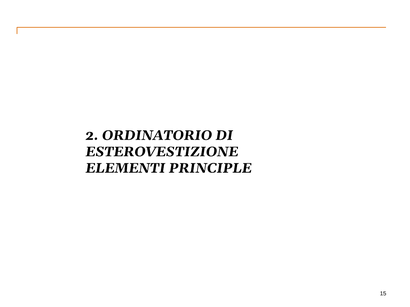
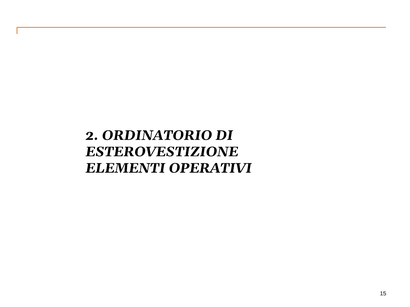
PRINCIPLE: PRINCIPLE -> OPERATIVI
